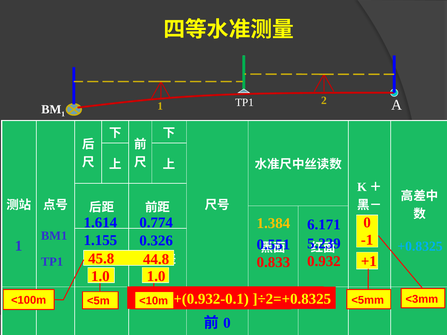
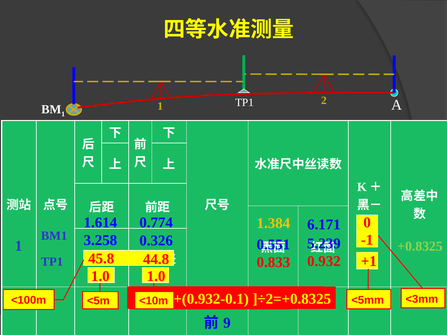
1.155: 1.155 -> 3.258
+0.8325 colour: light blue -> light green
0 at (227, 323): 0 -> 9
